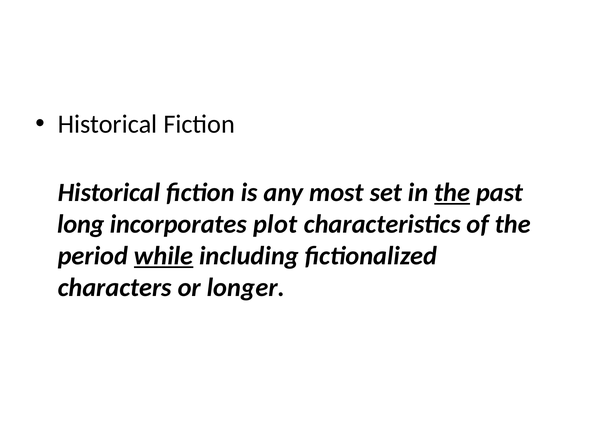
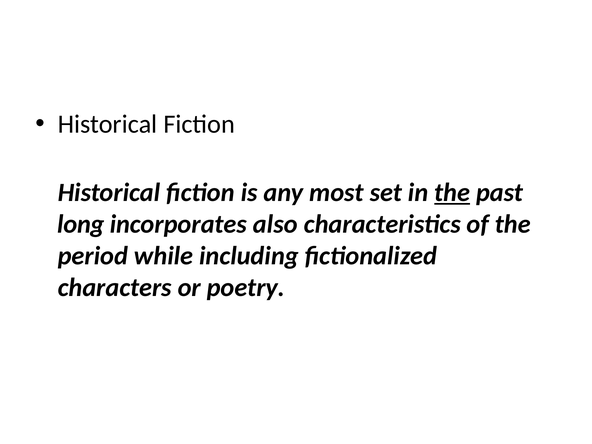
plot: plot -> also
while underline: present -> none
longer: longer -> poetry
